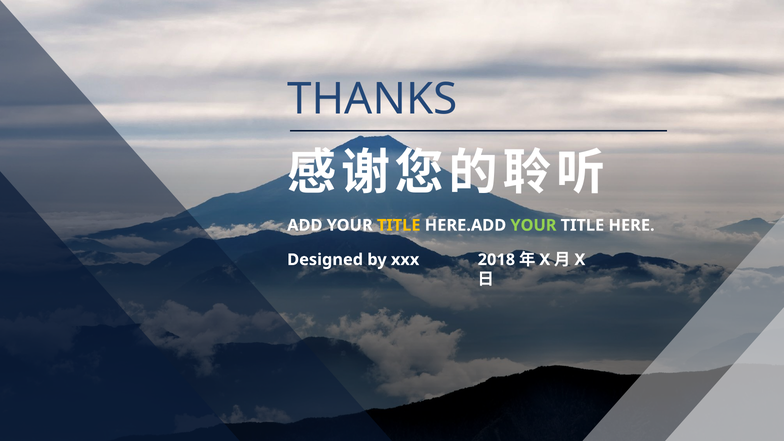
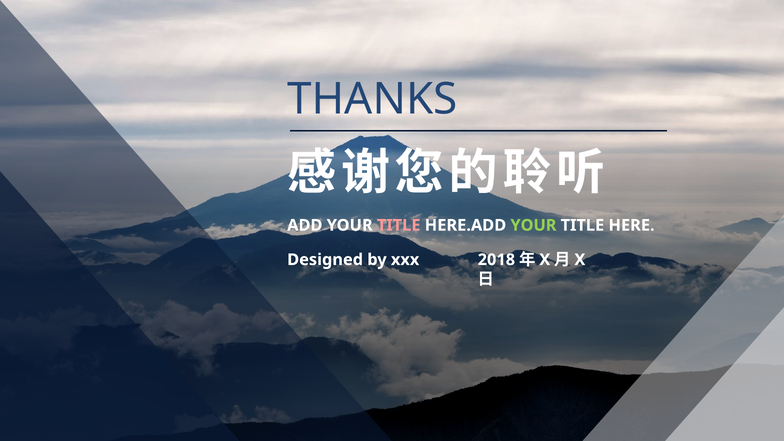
TITLE at (399, 225) colour: yellow -> pink
